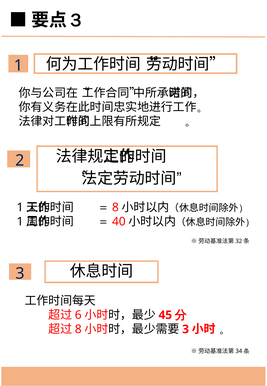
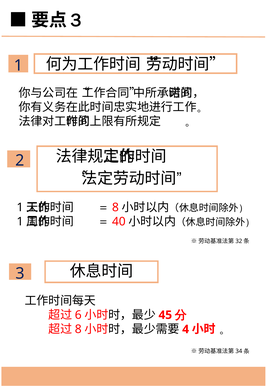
3 at (186, 329): 3 -> 4
